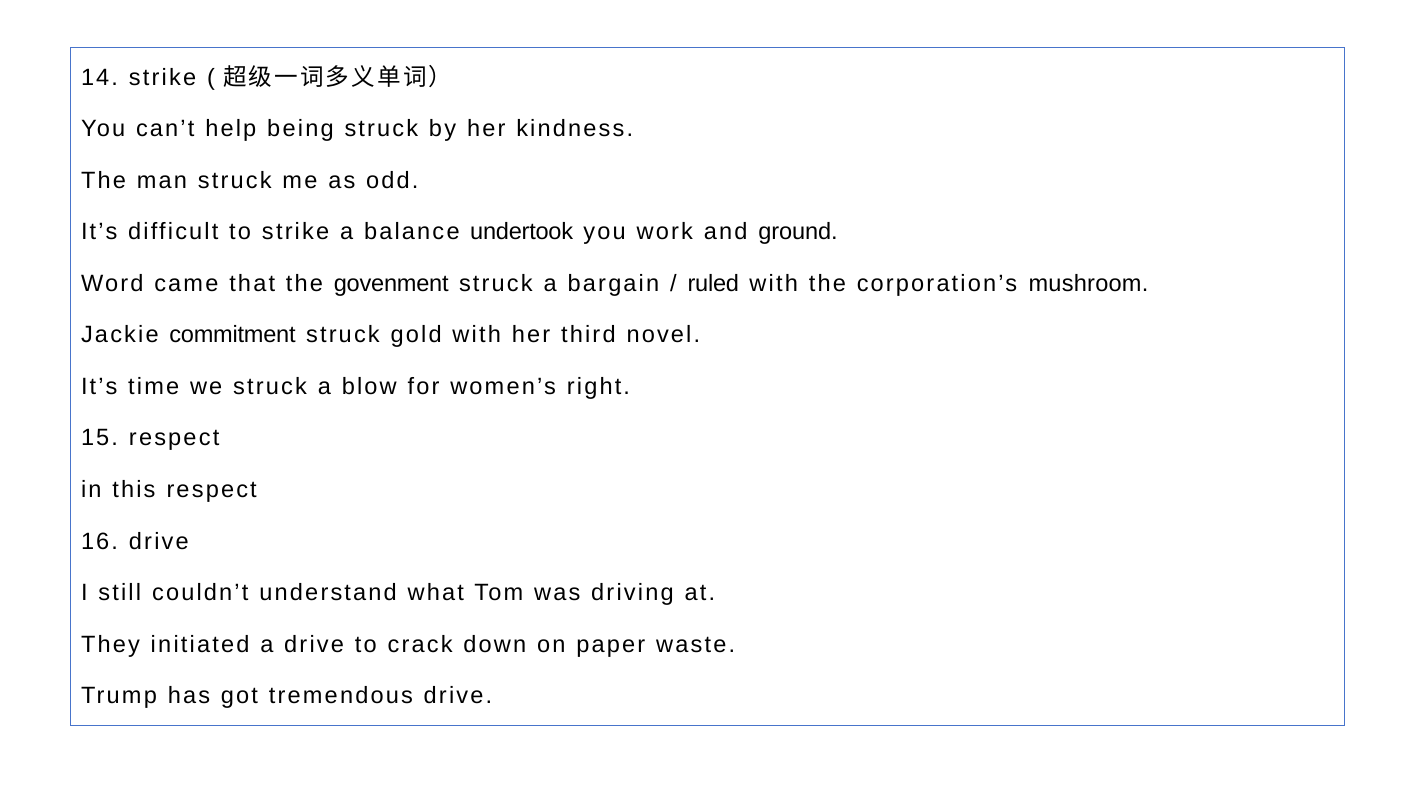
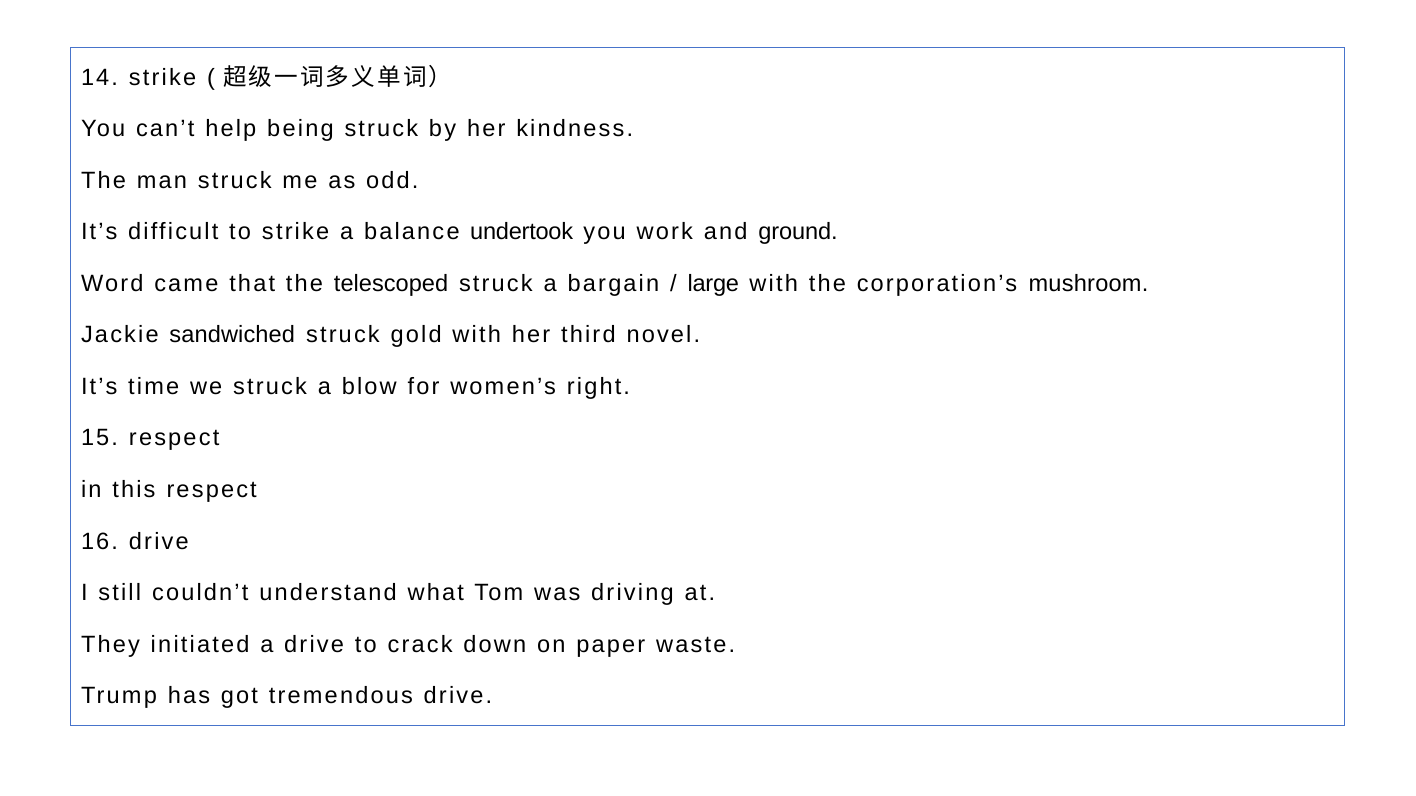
govenment: govenment -> telescoped
ruled: ruled -> large
commitment: commitment -> sandwiched
